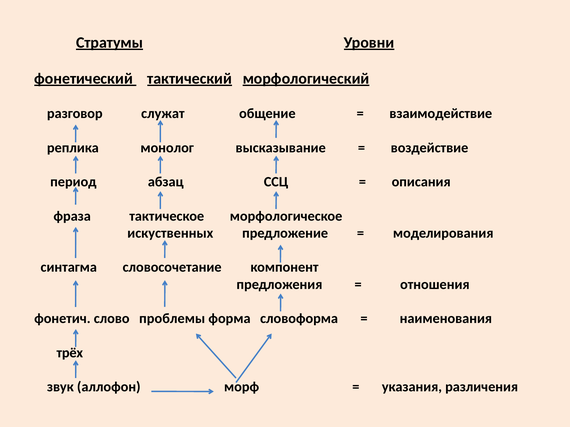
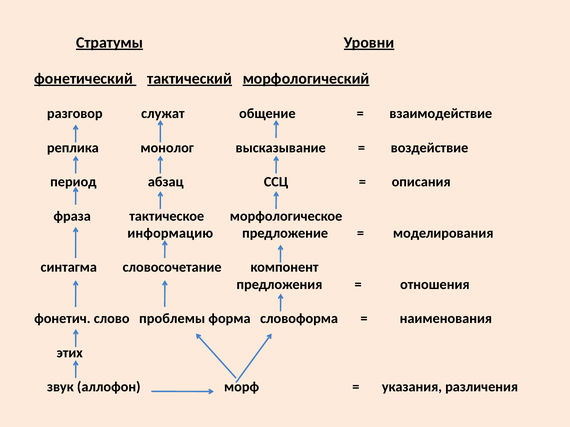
искуственных: искуственных -> информацию
трёх: трёх -> этих
